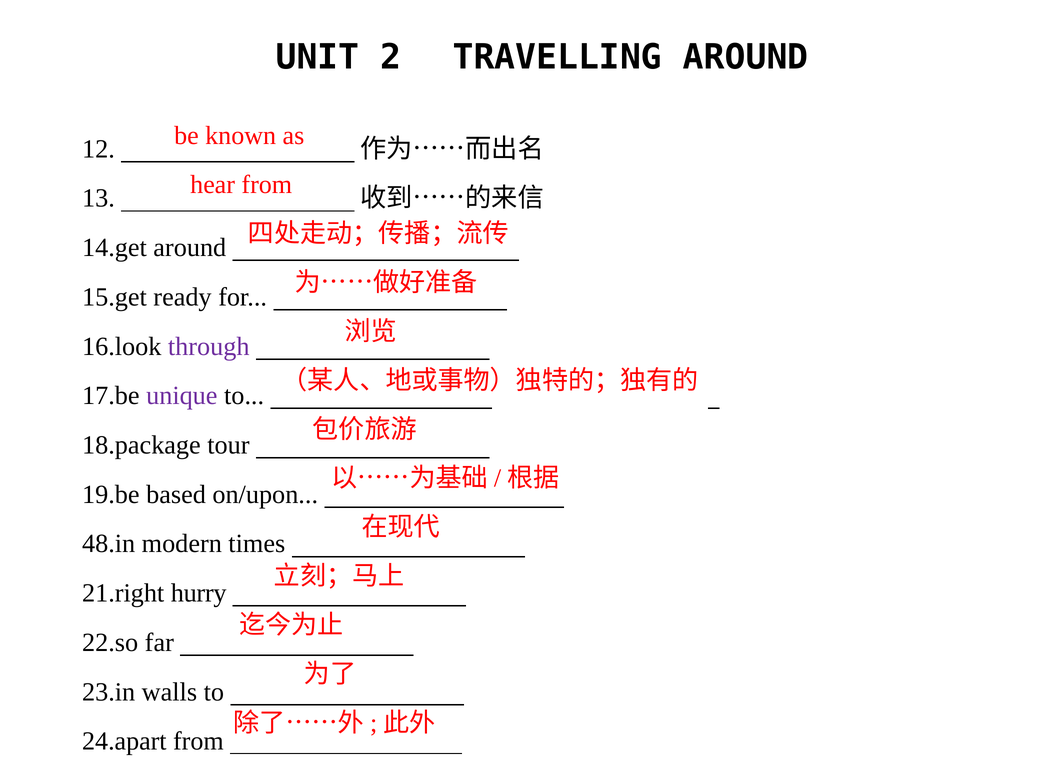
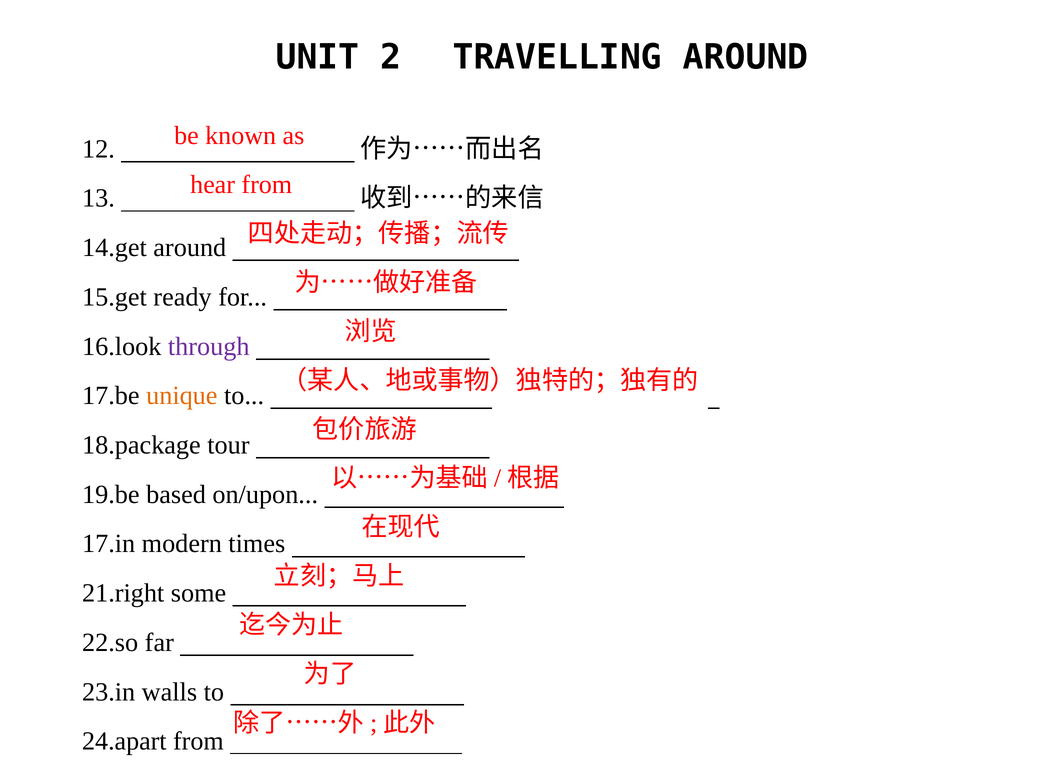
unique colour: purple -> orange
48.in: 48.in -> 17.in
hurry: hurry -> some
